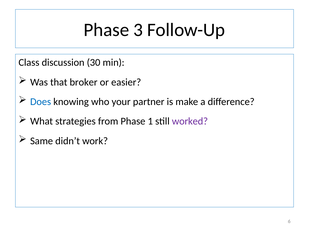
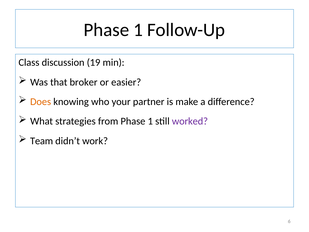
3 at (138, 30): 3 -> 1
30: 30 -> 19
Does colour: blue -> orange
Same: Same -> Team
